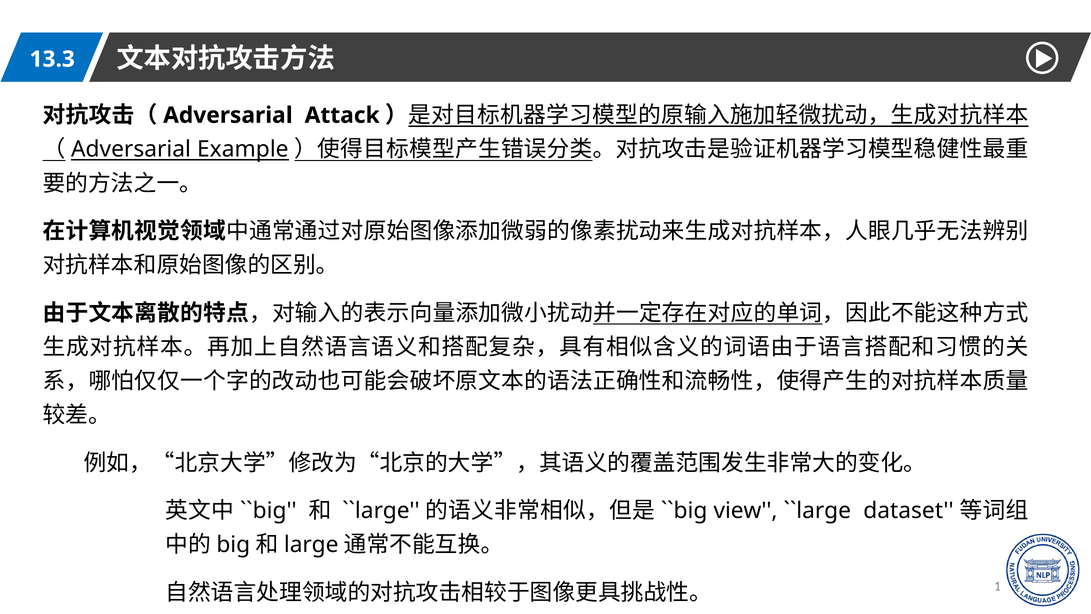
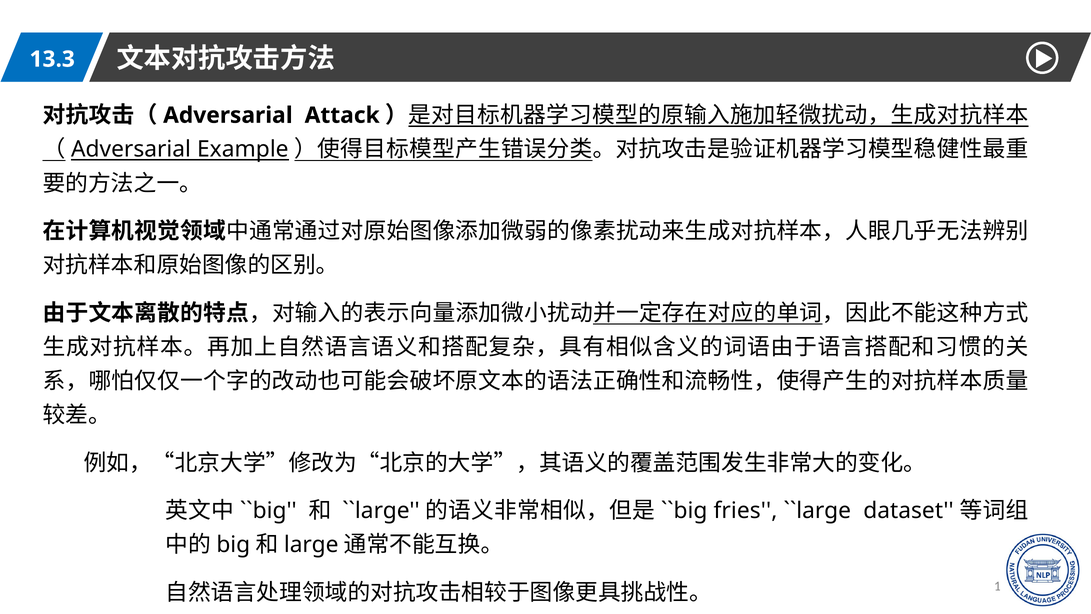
view: view -> fries
